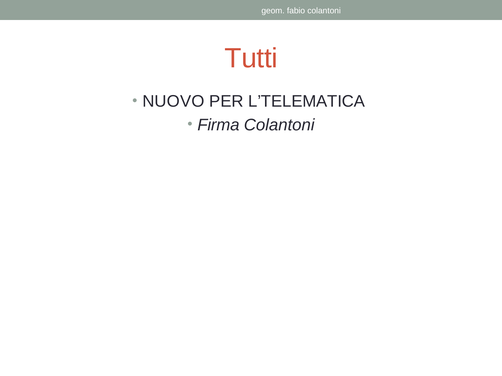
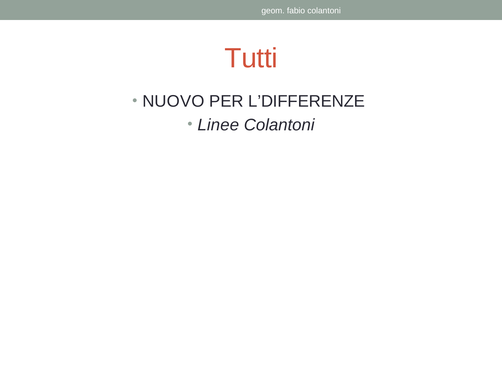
L’TELEMATICA: L’TELEMATICA -> L’DIFFERENZE
Firma: Firma -> Linee
